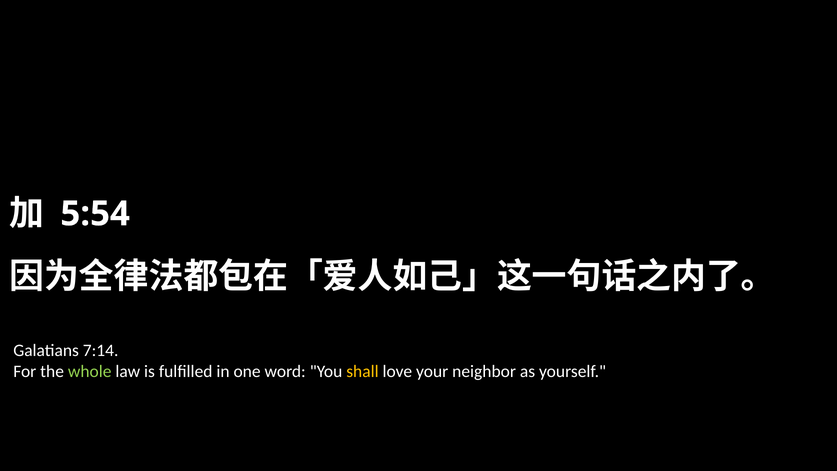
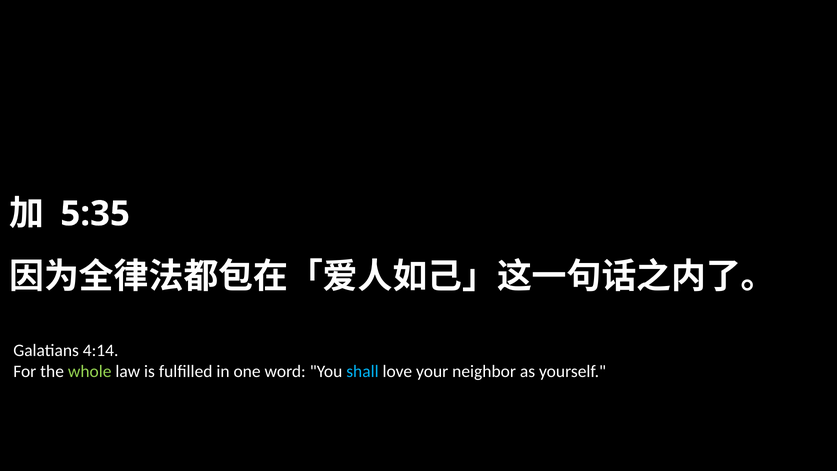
5:54: 5:54 -> 5:35
7:14: 7:14 -> 4:14
shall colour: yellow -> light blue
